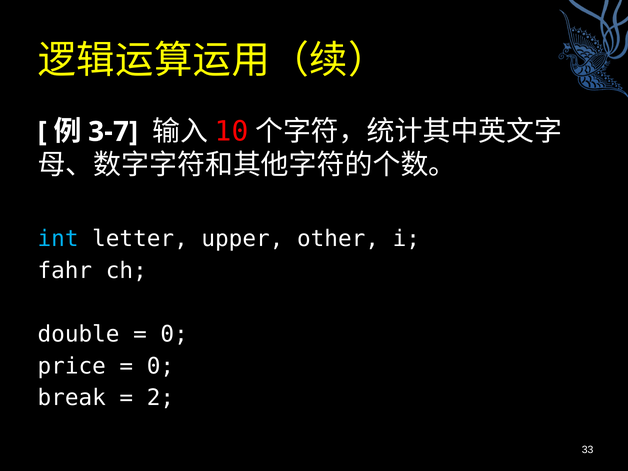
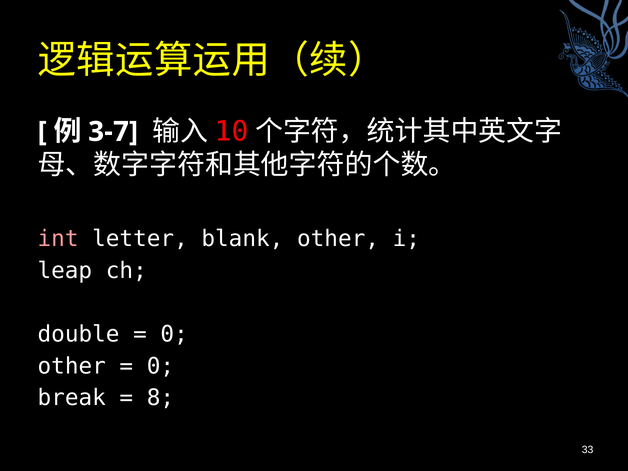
int colour: light blue -> pink
upper: upper -> blank
fahr: fahr -> leap
price at (72, 366): price -> other
2: 2 -> 8
